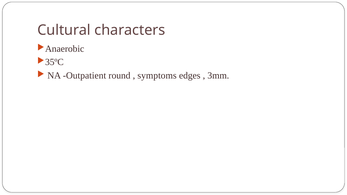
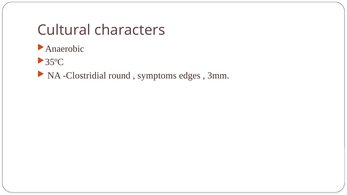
Outpatient: Outpatient -> Clostridial
